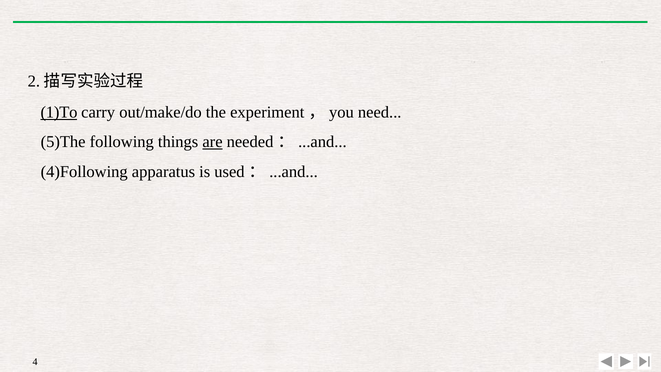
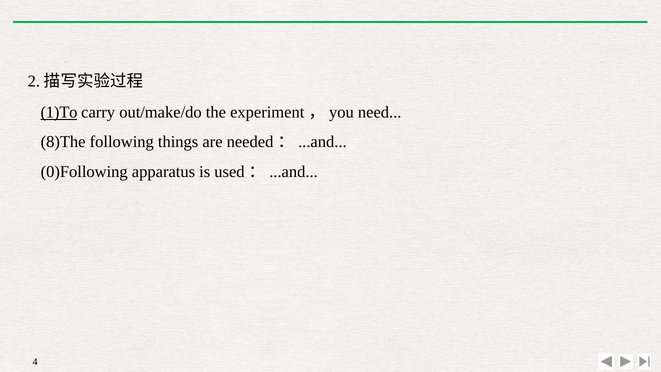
5)The: 5)The -> 8)The
are underline: present -> none
4)Following: 4)Following -> 0)Following
